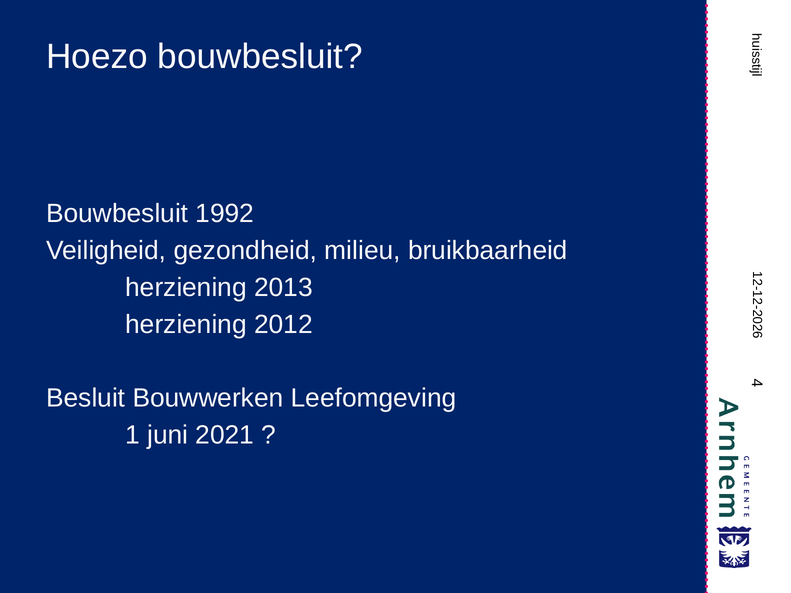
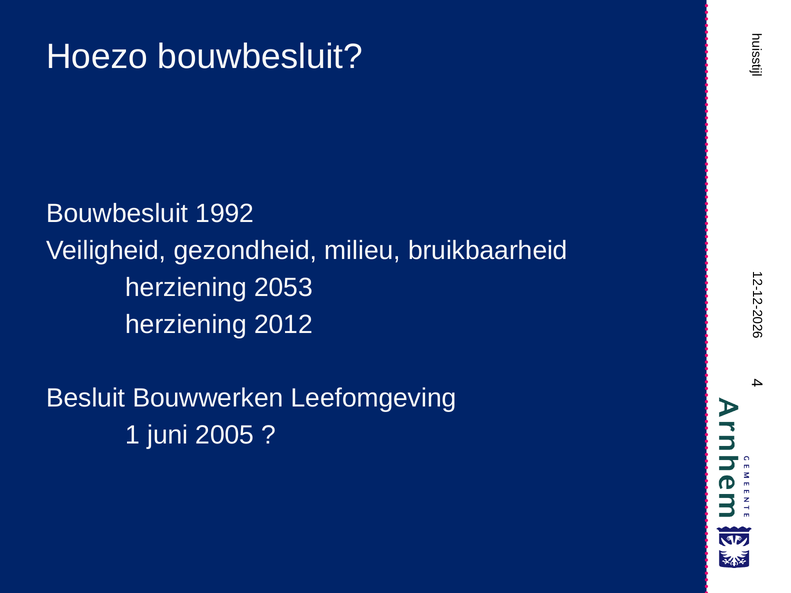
2013: 2013 -> 2053
2021: 2021 -> 2005
